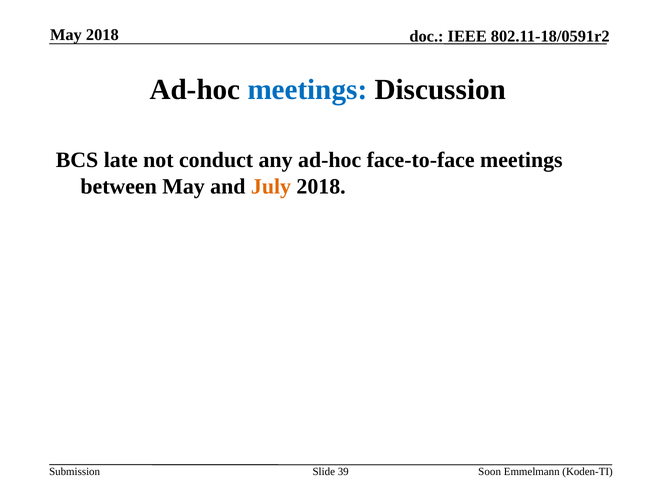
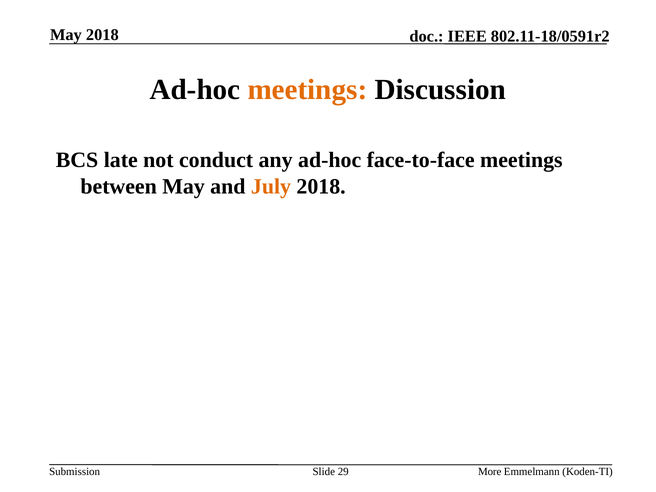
meetings at (307, 89) colour: blue -> orange
39: 39 -> 29
Soon: Soon -> More
